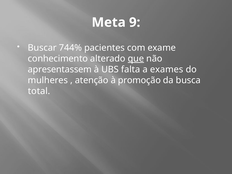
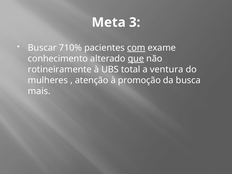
9: 9 -> 3
744%: 744% -> 710%
com underline: none -> present
apresentassem: apresentassem -> rotineiramente
falta: falta -> total
exames: exames -> ventura
total: total -> mais
